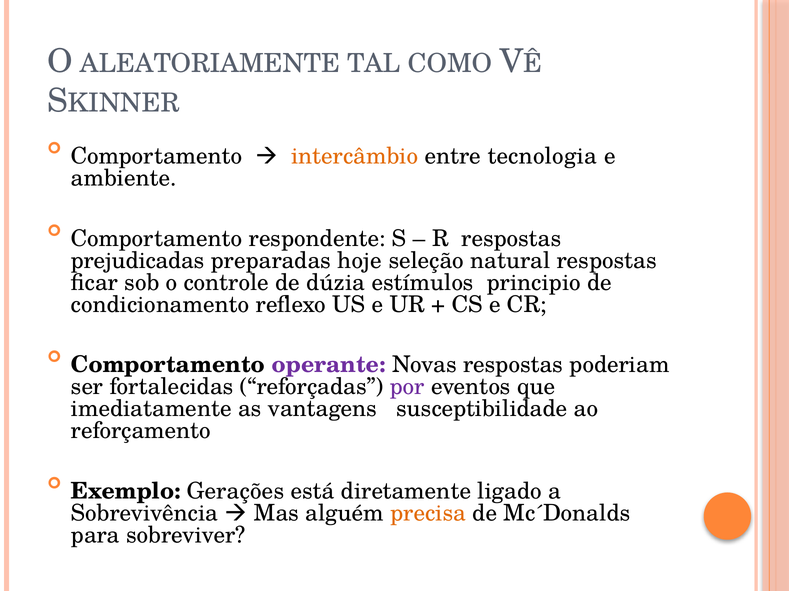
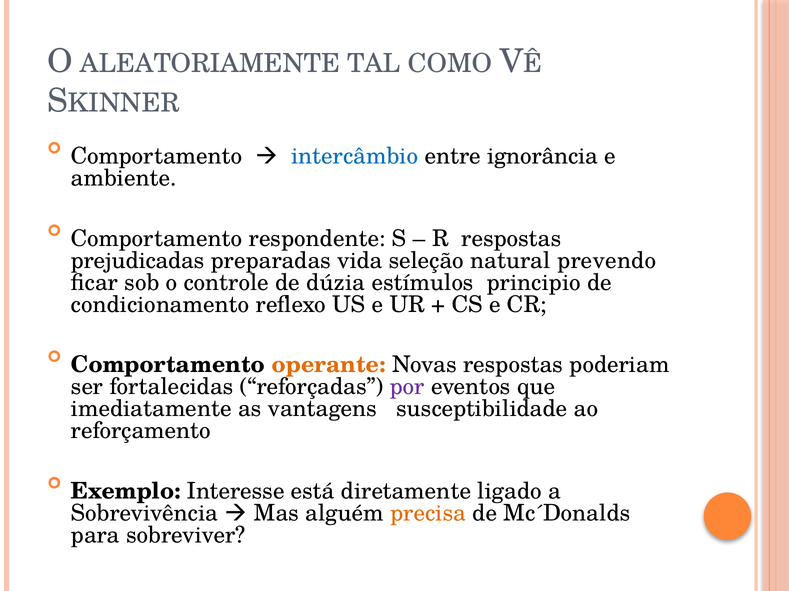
intercâmbio colour: orange -> blue
tecnologia: tecnologia -> ignorância
hoje: hoje -> vida
natural respostas: respostas -> prevendo
operante colour: purple -> orange
Gerações: Gerações -> Interesse
